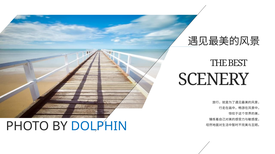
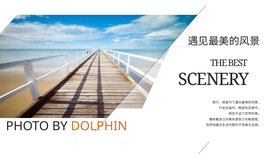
DOLPHIN colour: blue -> orange
